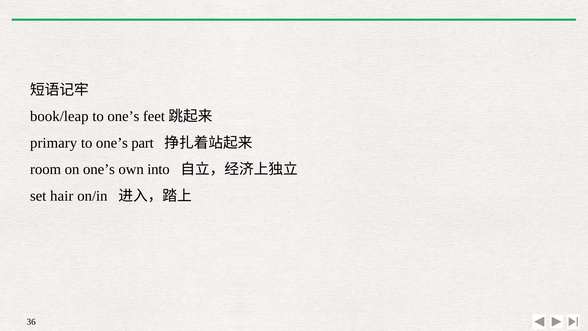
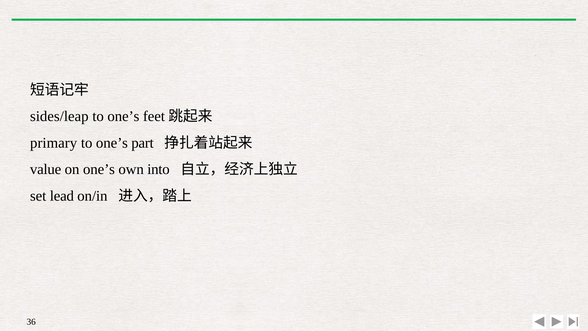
book/leap: book/leap -> sides/leap
room: room -> value
hair: hair -> lead
